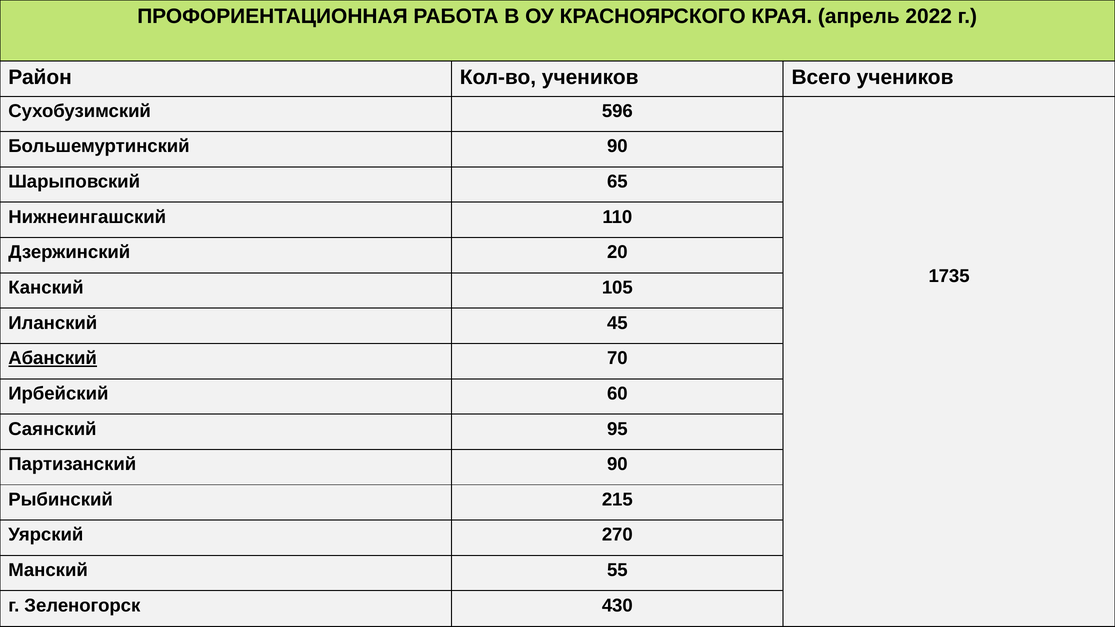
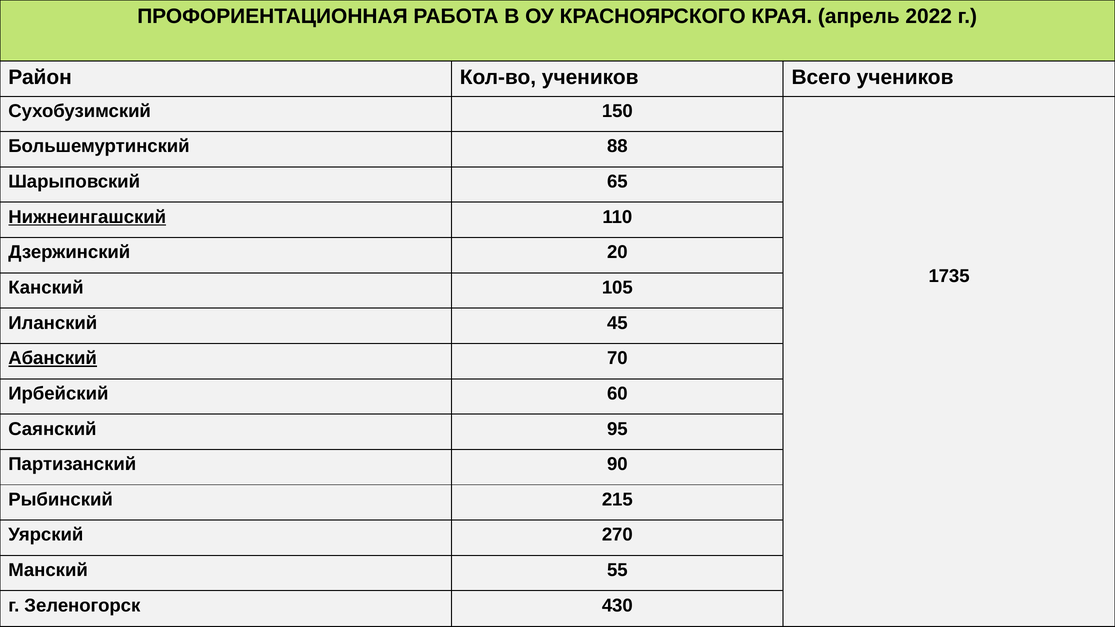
596: 596 -> 150
Большемуртинский 90: 90 -> 88
Нижнеингашский underline: none -> present
